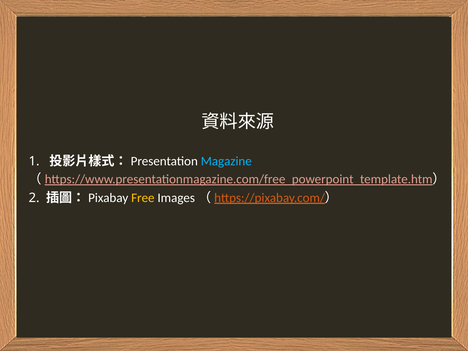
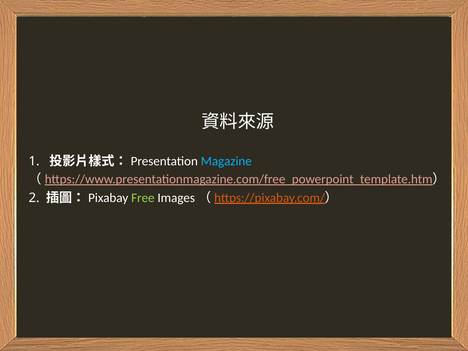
Free colour: yellow -> light green
